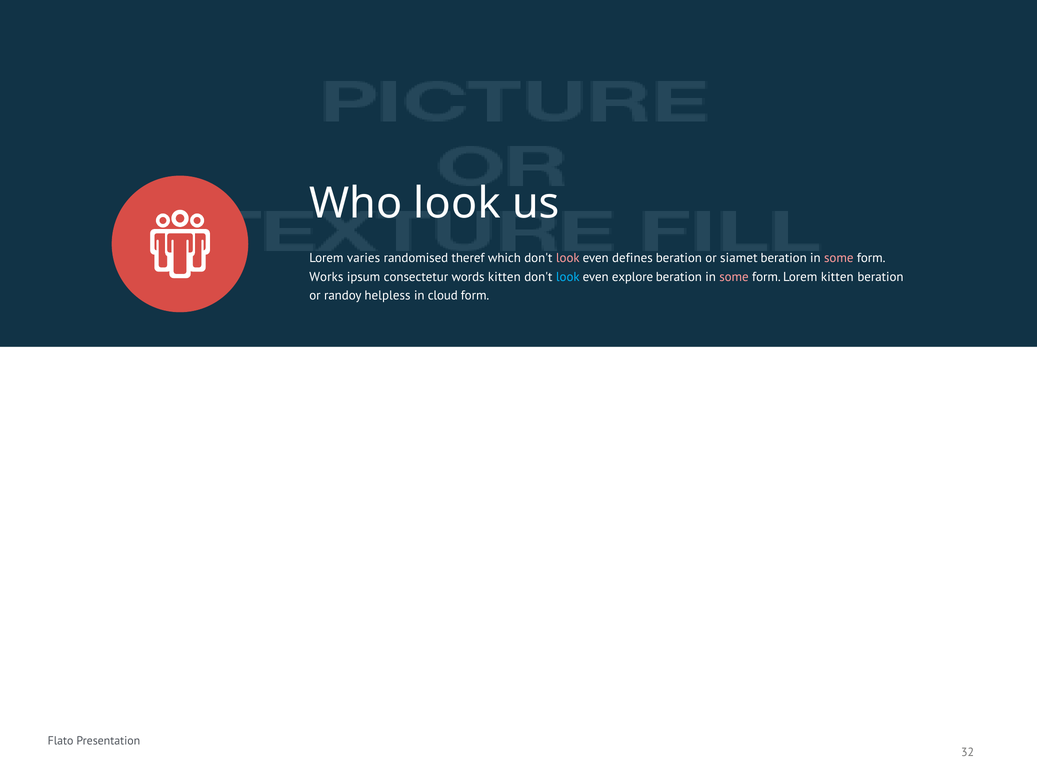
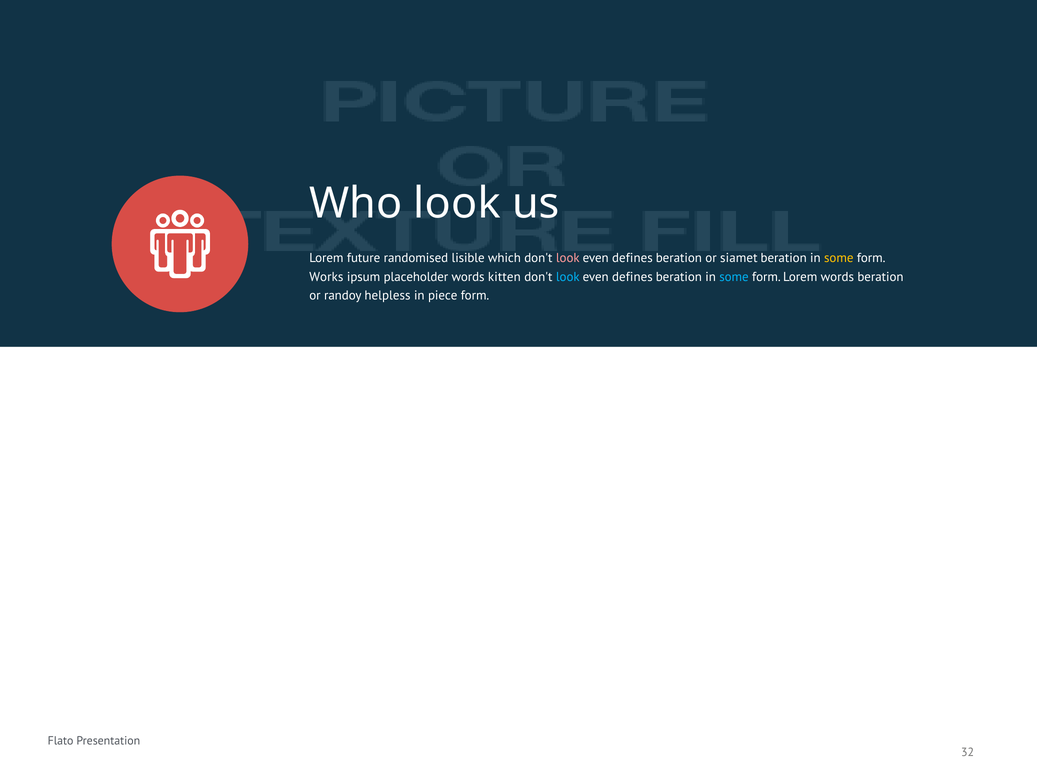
varies: varies -> future
theref: theref -> lisible
some at (839, 258) colour: pink -> yellow
consectetur: consectetur -> placeholder
explore at (633, 277): explore -> defines
some at (734, 277) colour: pink -> light blue
Lorem kitten: kitten -> words
cloud: cloud -> piece
